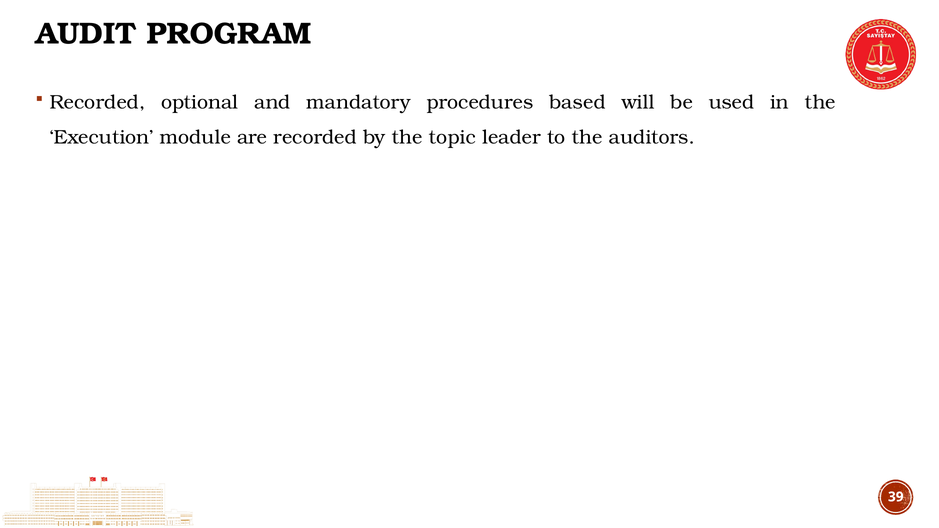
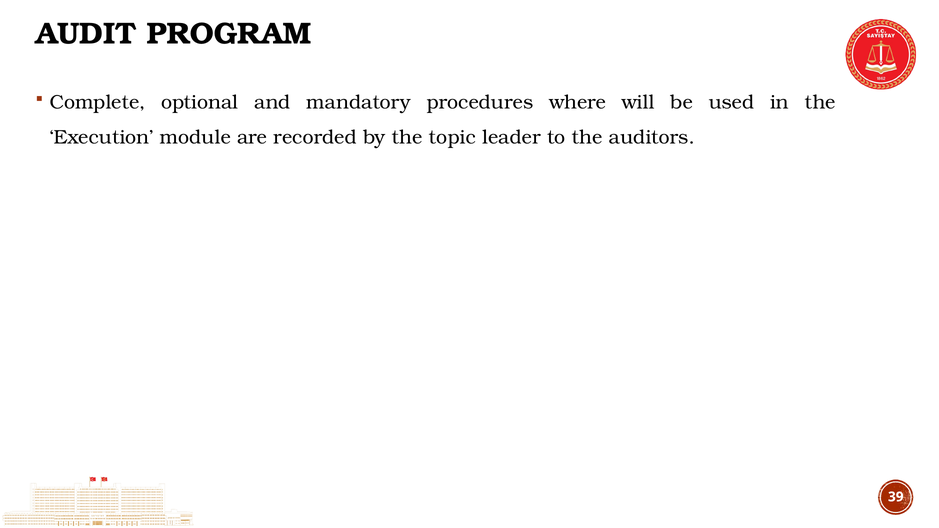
Recorded at (98, 102): Recorded -> Complete
based: based -> where
